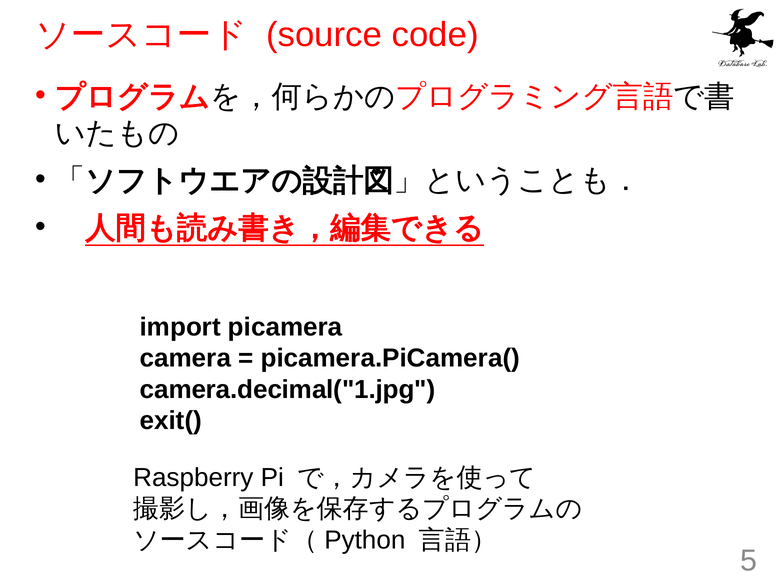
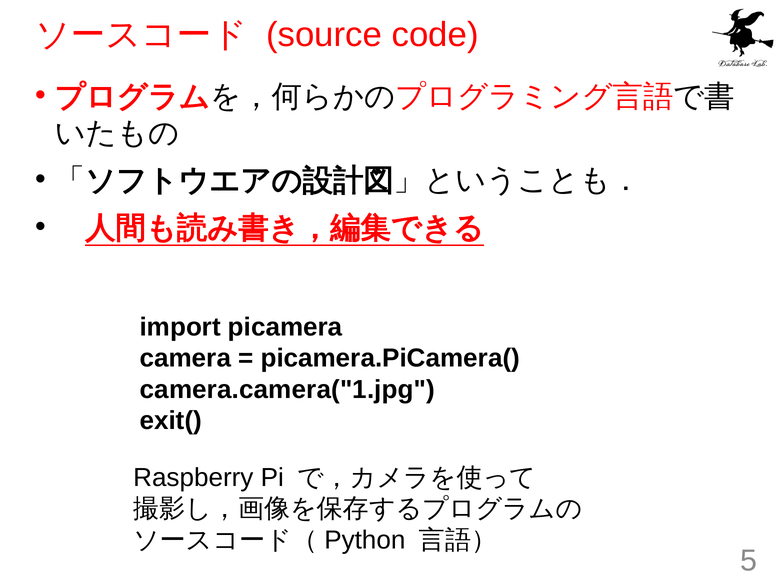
camera.decimal("1.jpg: camera.decimal("1.jpg -> camera.camera("1.jpg
